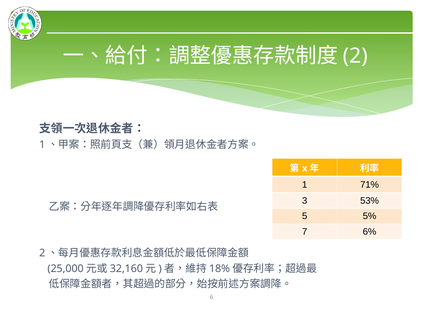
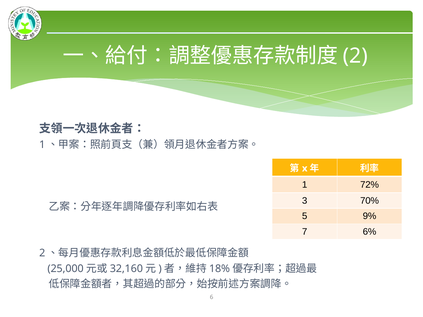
71%: 71% -> 72%
53%: 53% -> 70%
5%: 5% -> 9%
